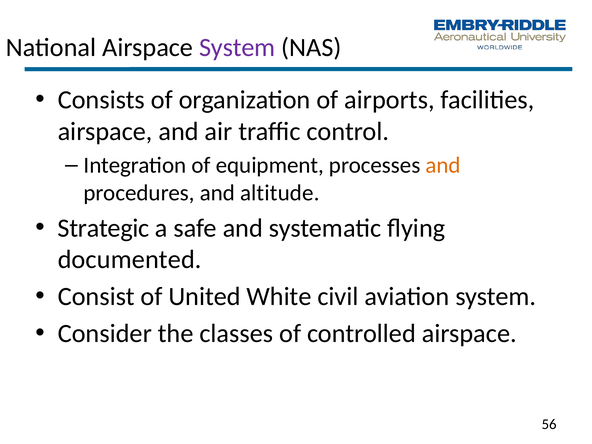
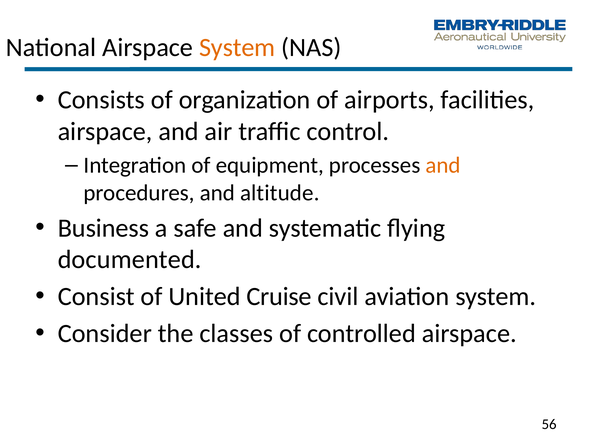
System at (237, 47) colour: purple -> orange
Strategic: Strategic -> Business
White: White -> Cruise
